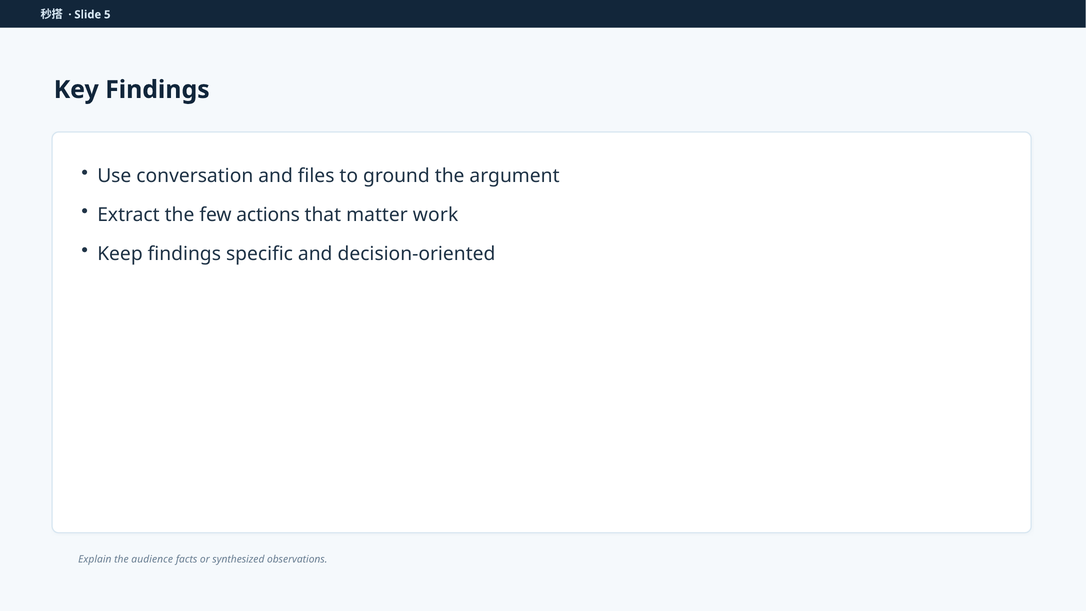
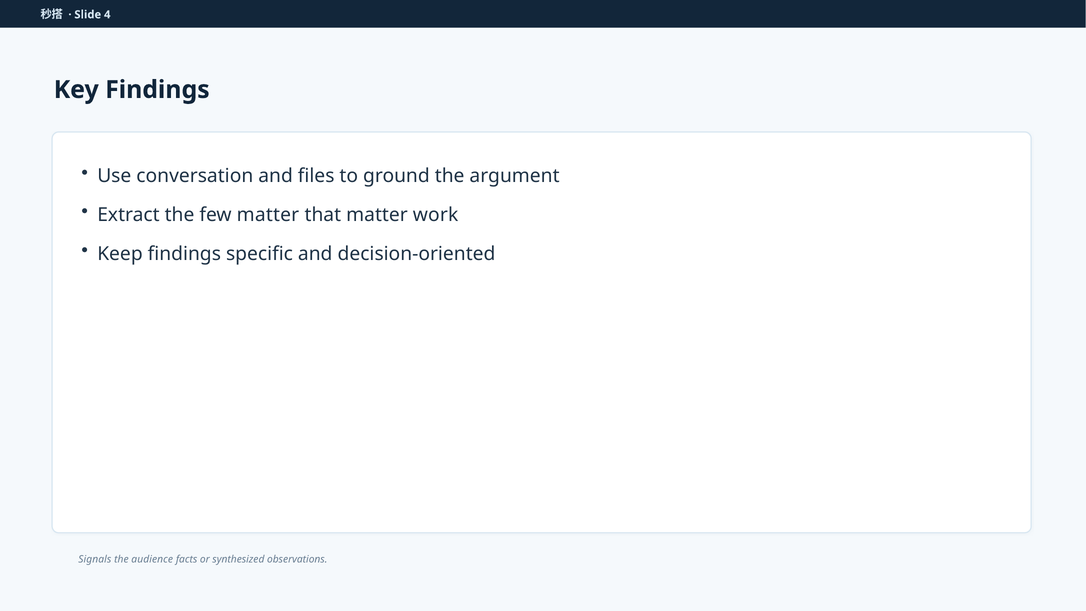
5: 5 -> 4
few actions: actions -> matter
Explain: Explain -> Signals
